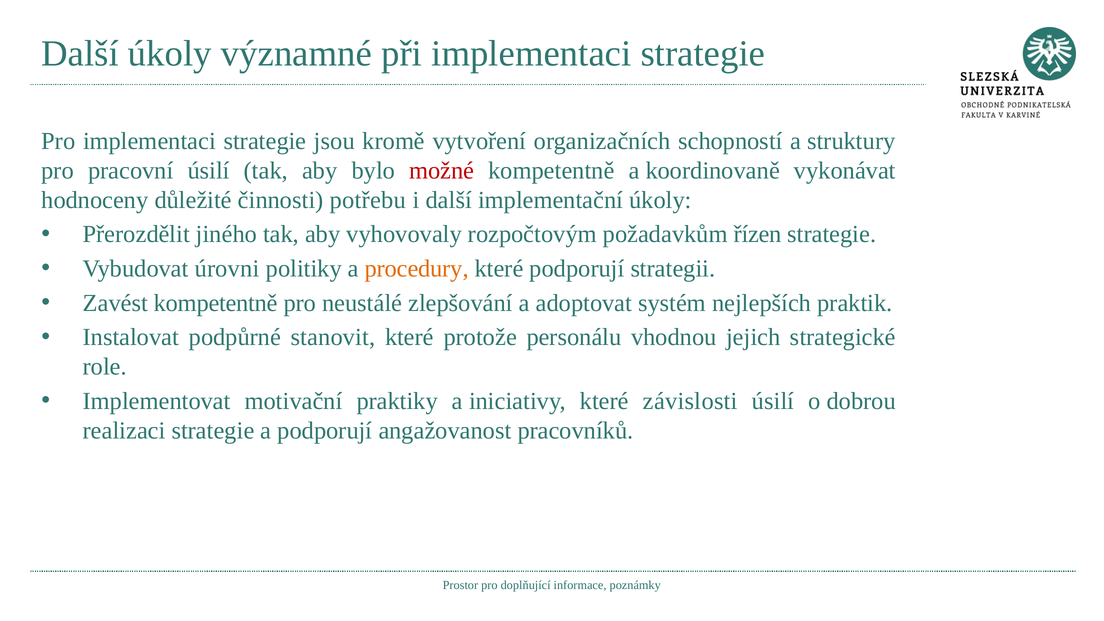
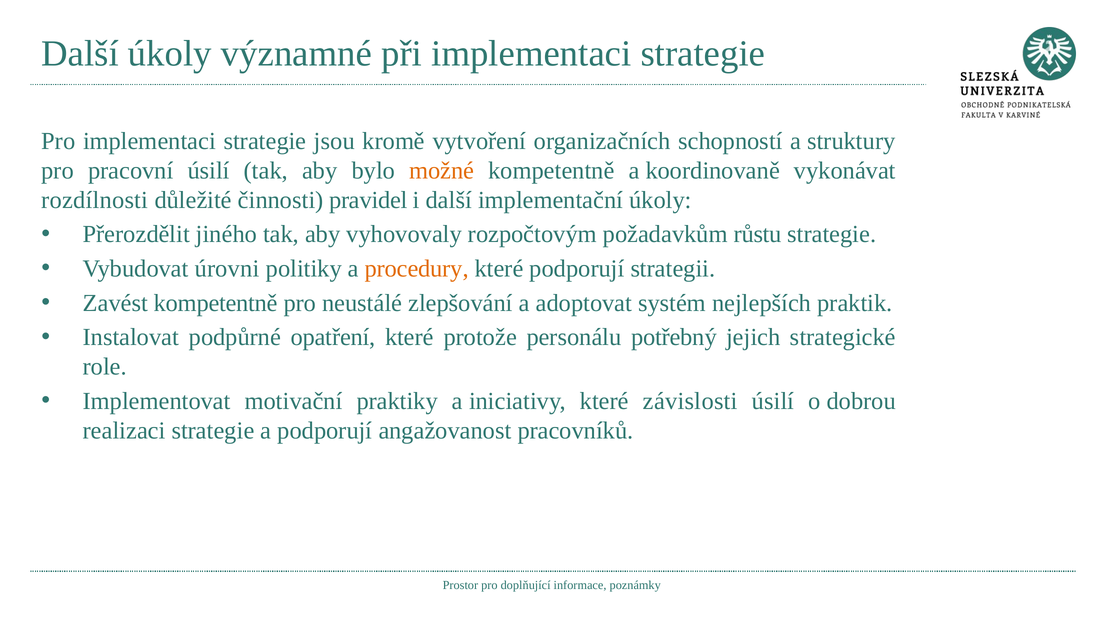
možné colour: red -> orange
hodnoceny: hodnoceny -> rozdílnosti
potřebu: potřebu -> pravidel
řízen: řízen -> růstu
stanovit: stanovit -> opatření
vhodnou: vhodnou -> potřebný
